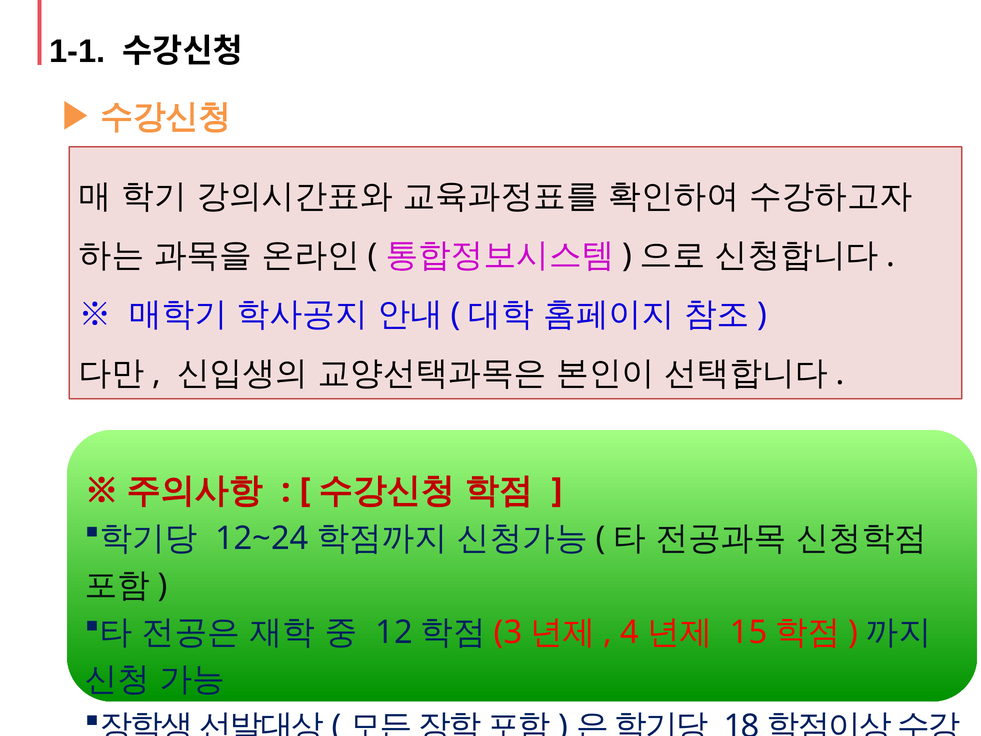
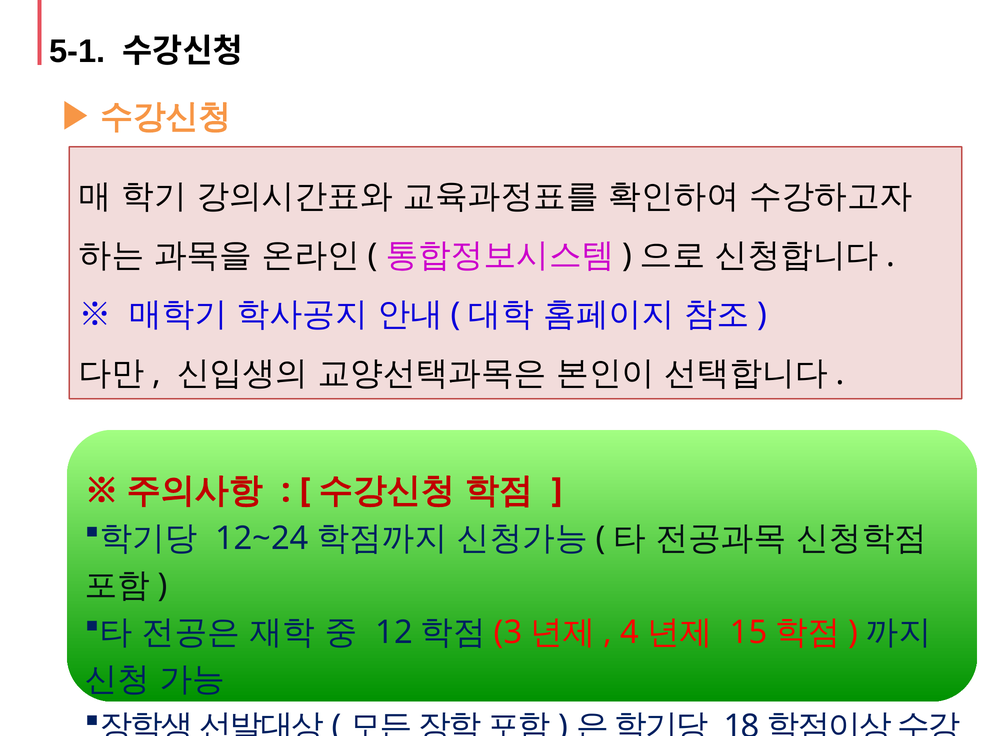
1-1: 1-1 -> 5-1
